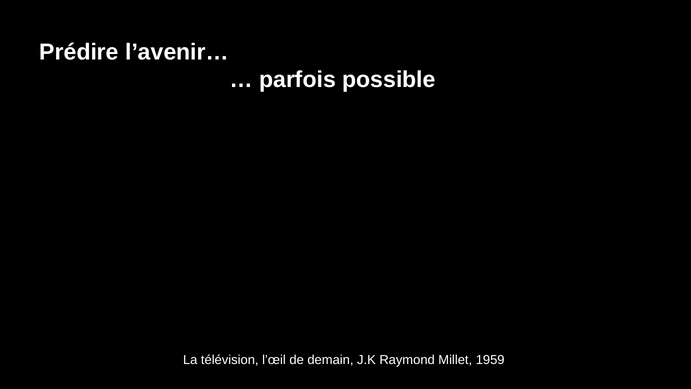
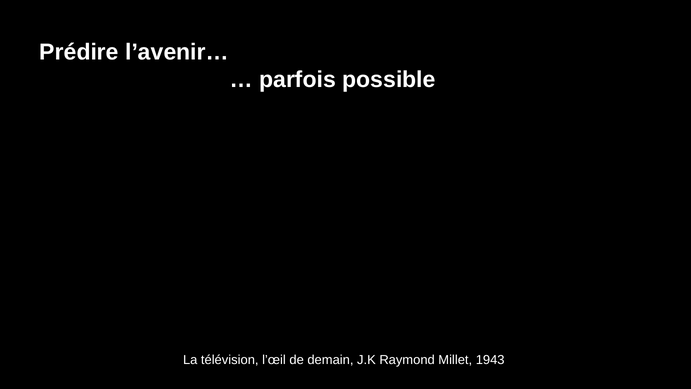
1959: 1959 -> 1943
